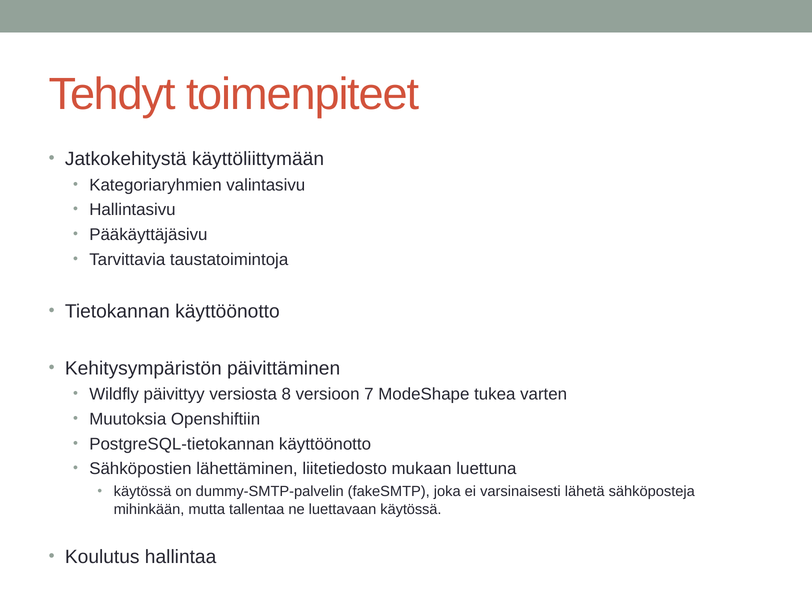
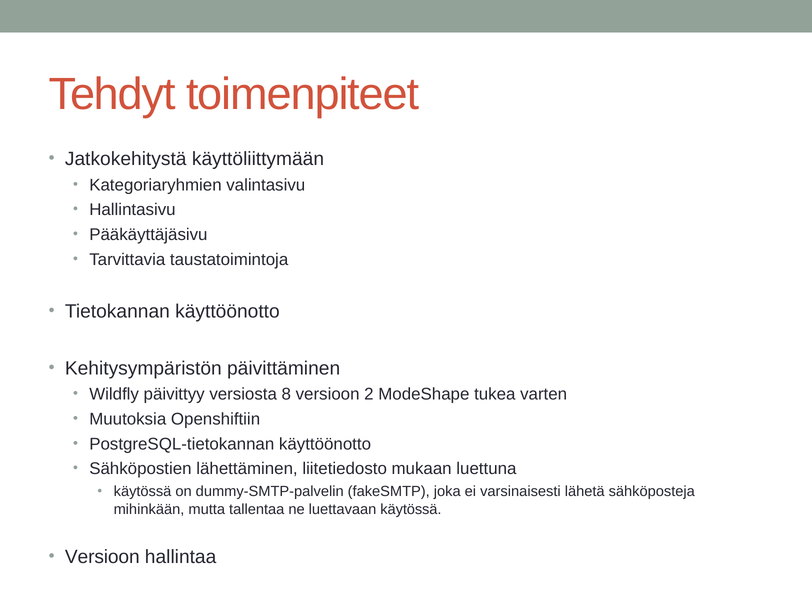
7: 7 -> 2
Koulutus at (102, 557): Koulutus -> Versioon
